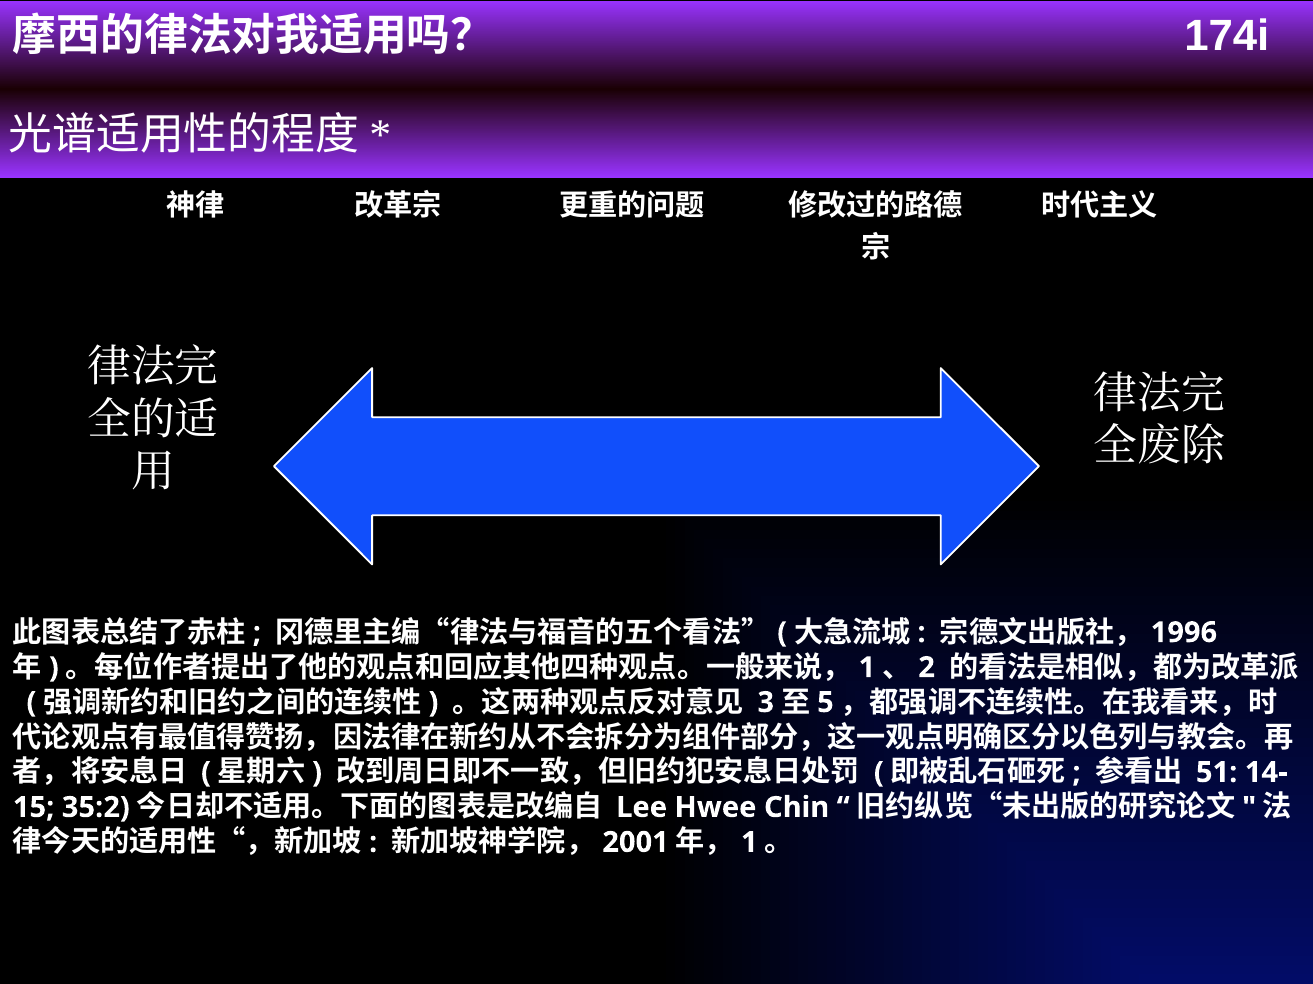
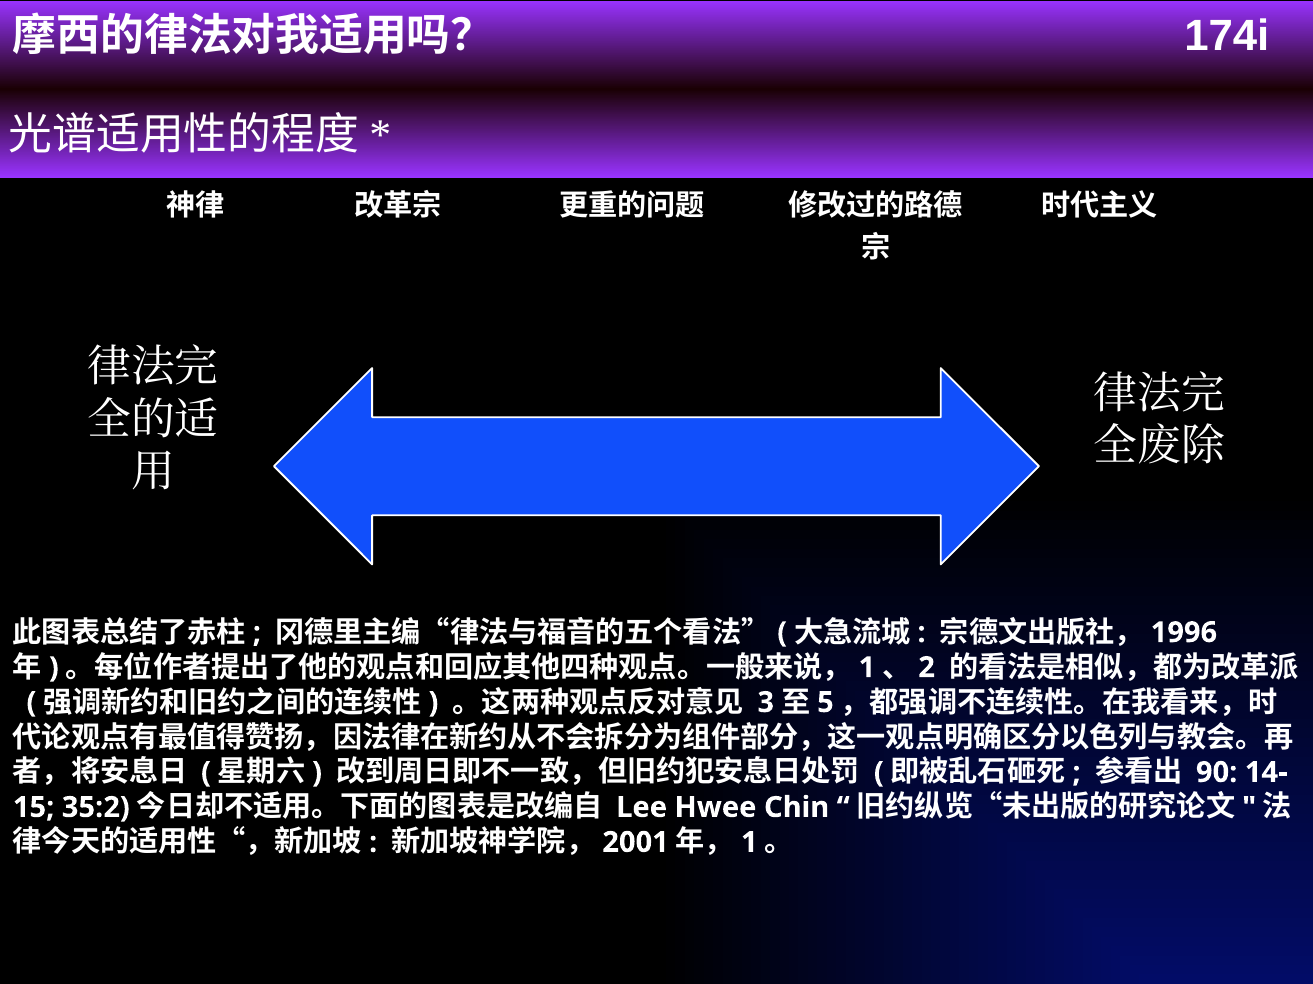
51: 51 -> 90
